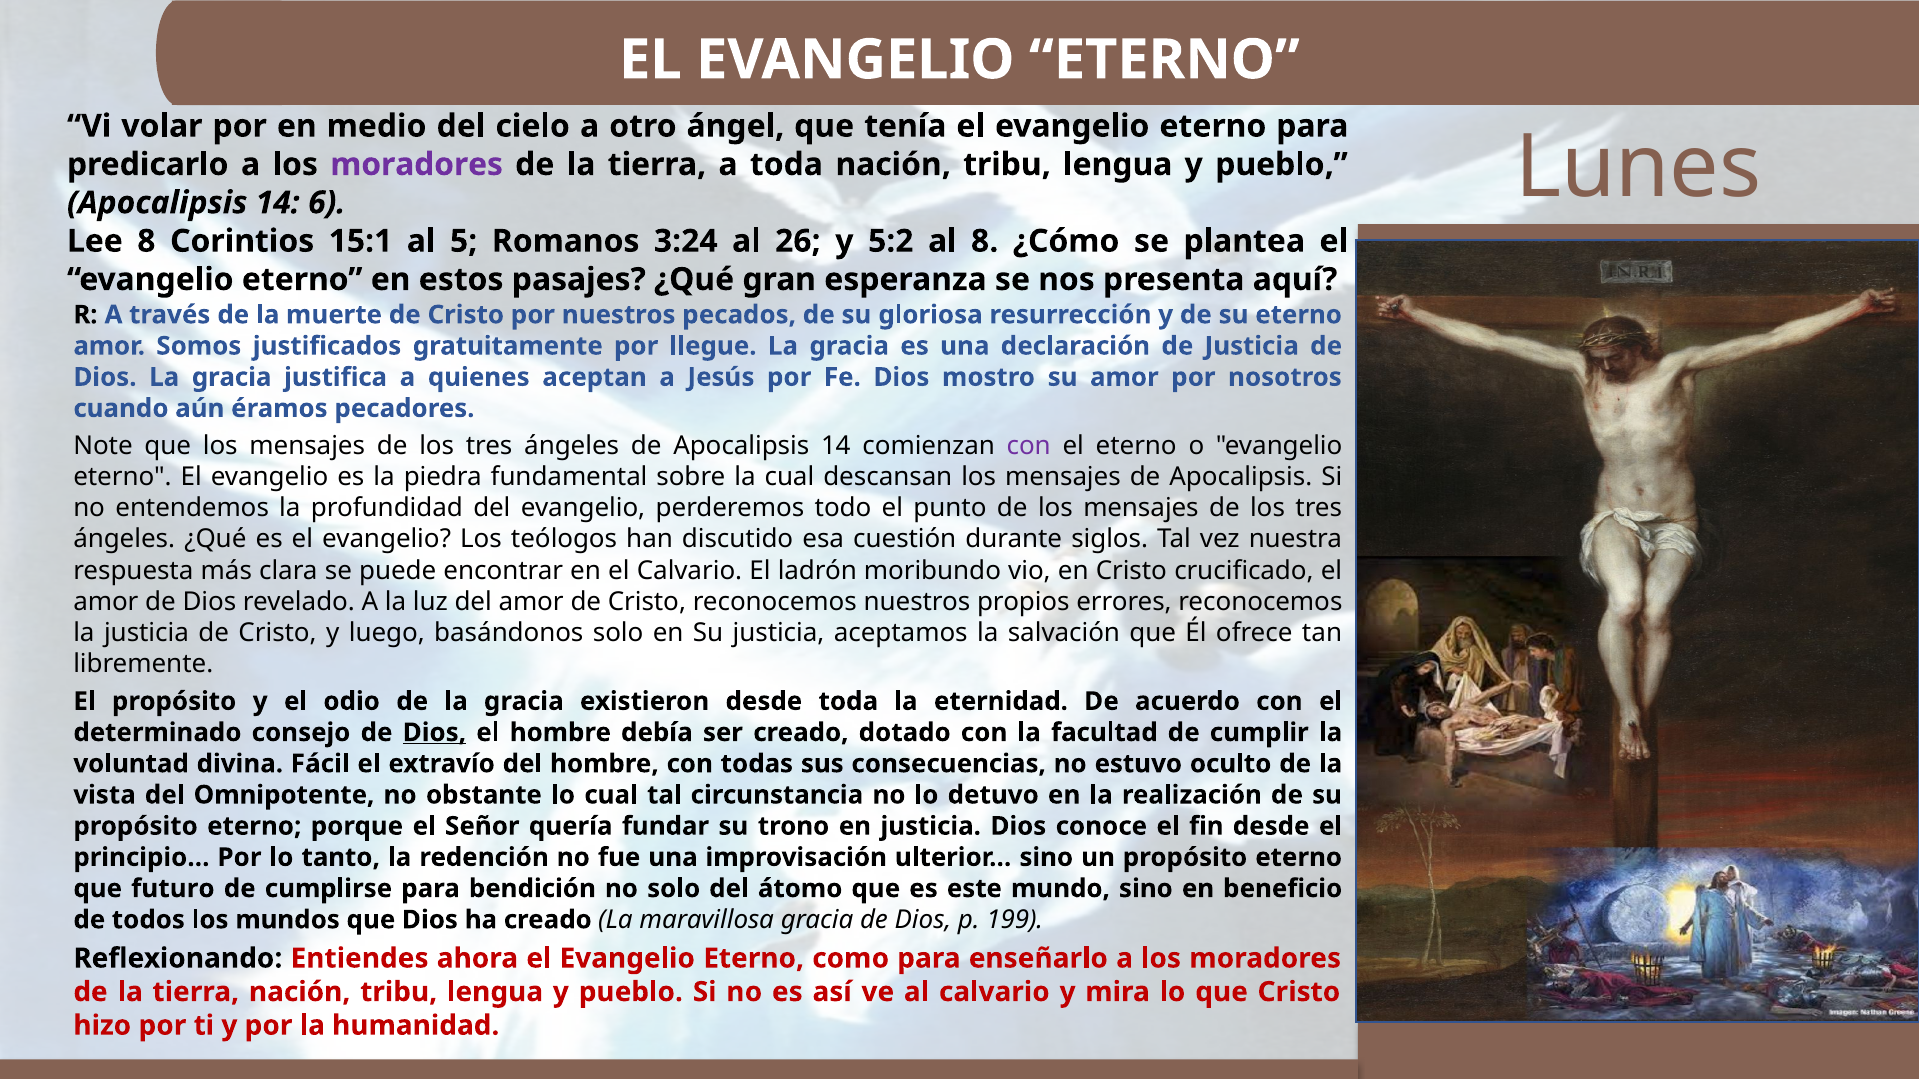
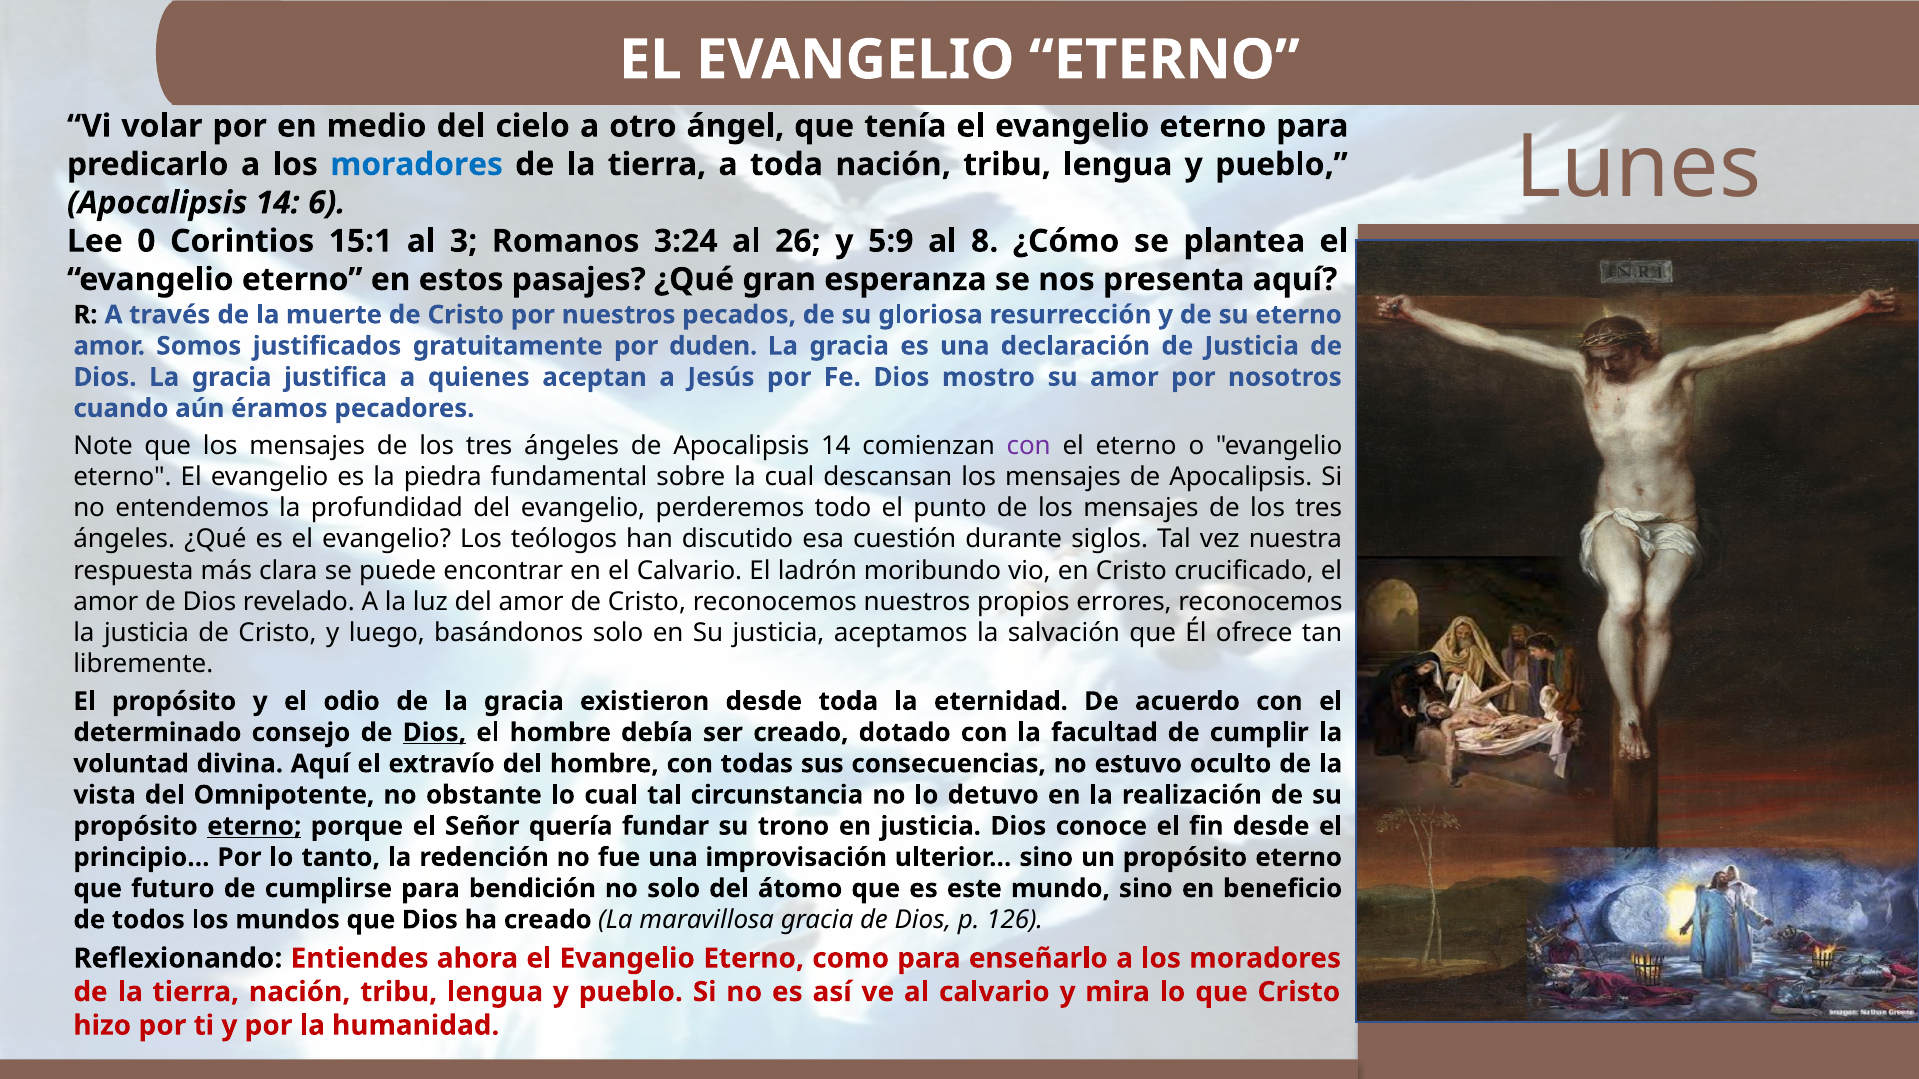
moradores at (417, 165) colour: purple -> blue
Lee 8: 8 -> 0
5: 5 -> 3
5:2: 5:2 -> 5:9
llegue: llegue -> duden
divina Fácil: Fácil -> Aquí
eterno at (254, 826) underline: none -> present
199: 199 -> 126
